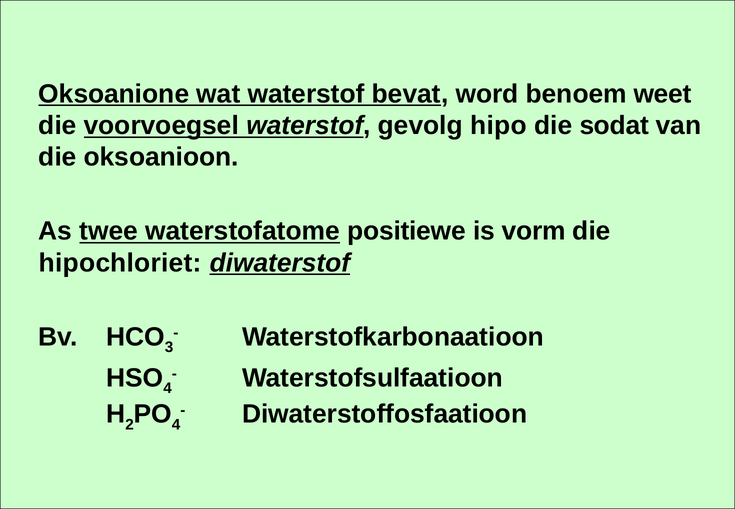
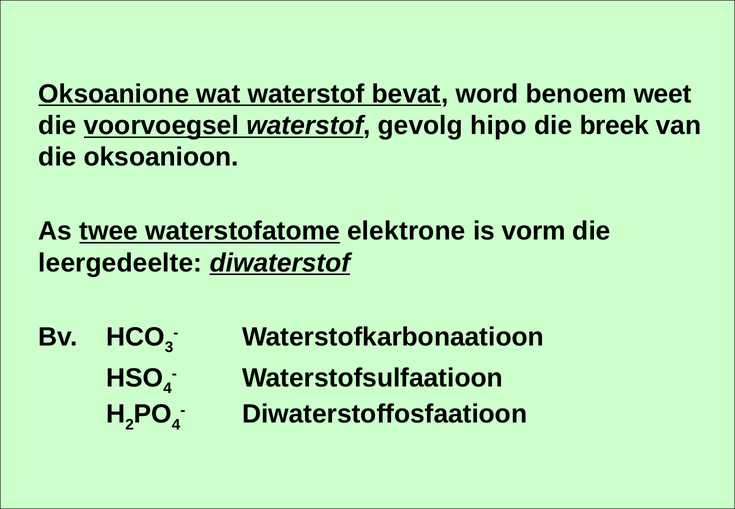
sodat: sodat -> breek
positiewe: positiewe -> elektrone
hipochloriet: hipochloriet -> leergedeelte
